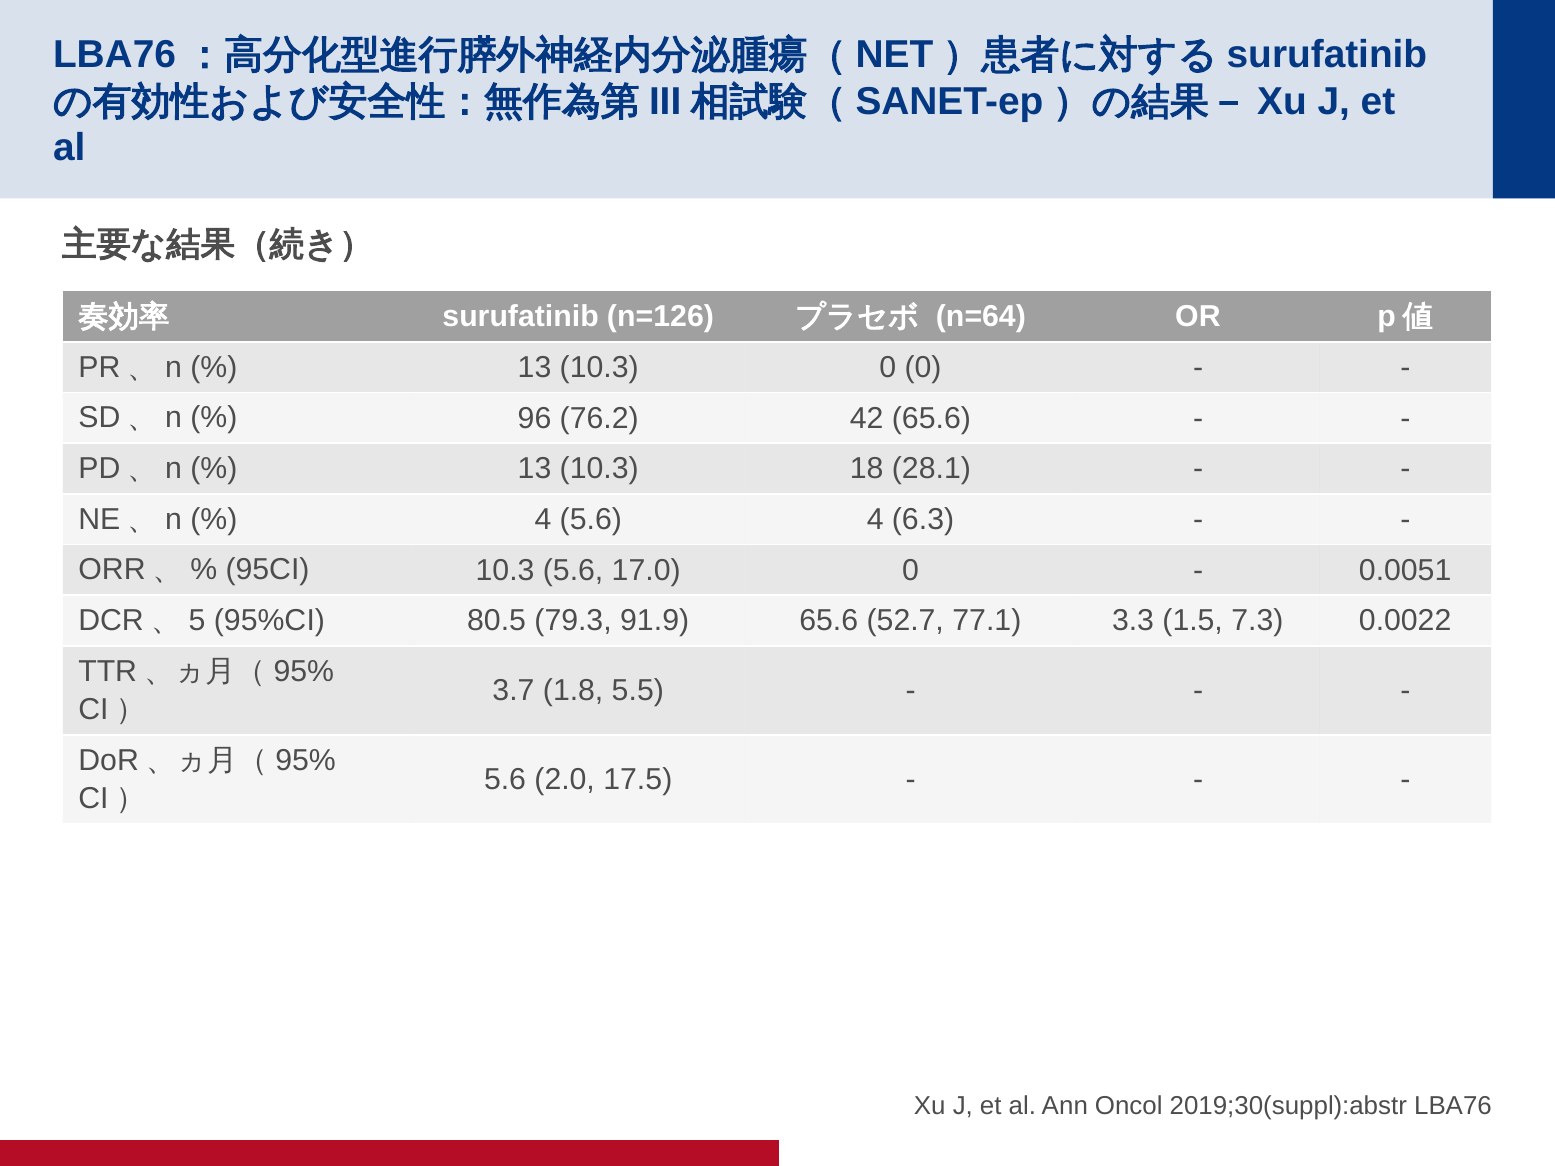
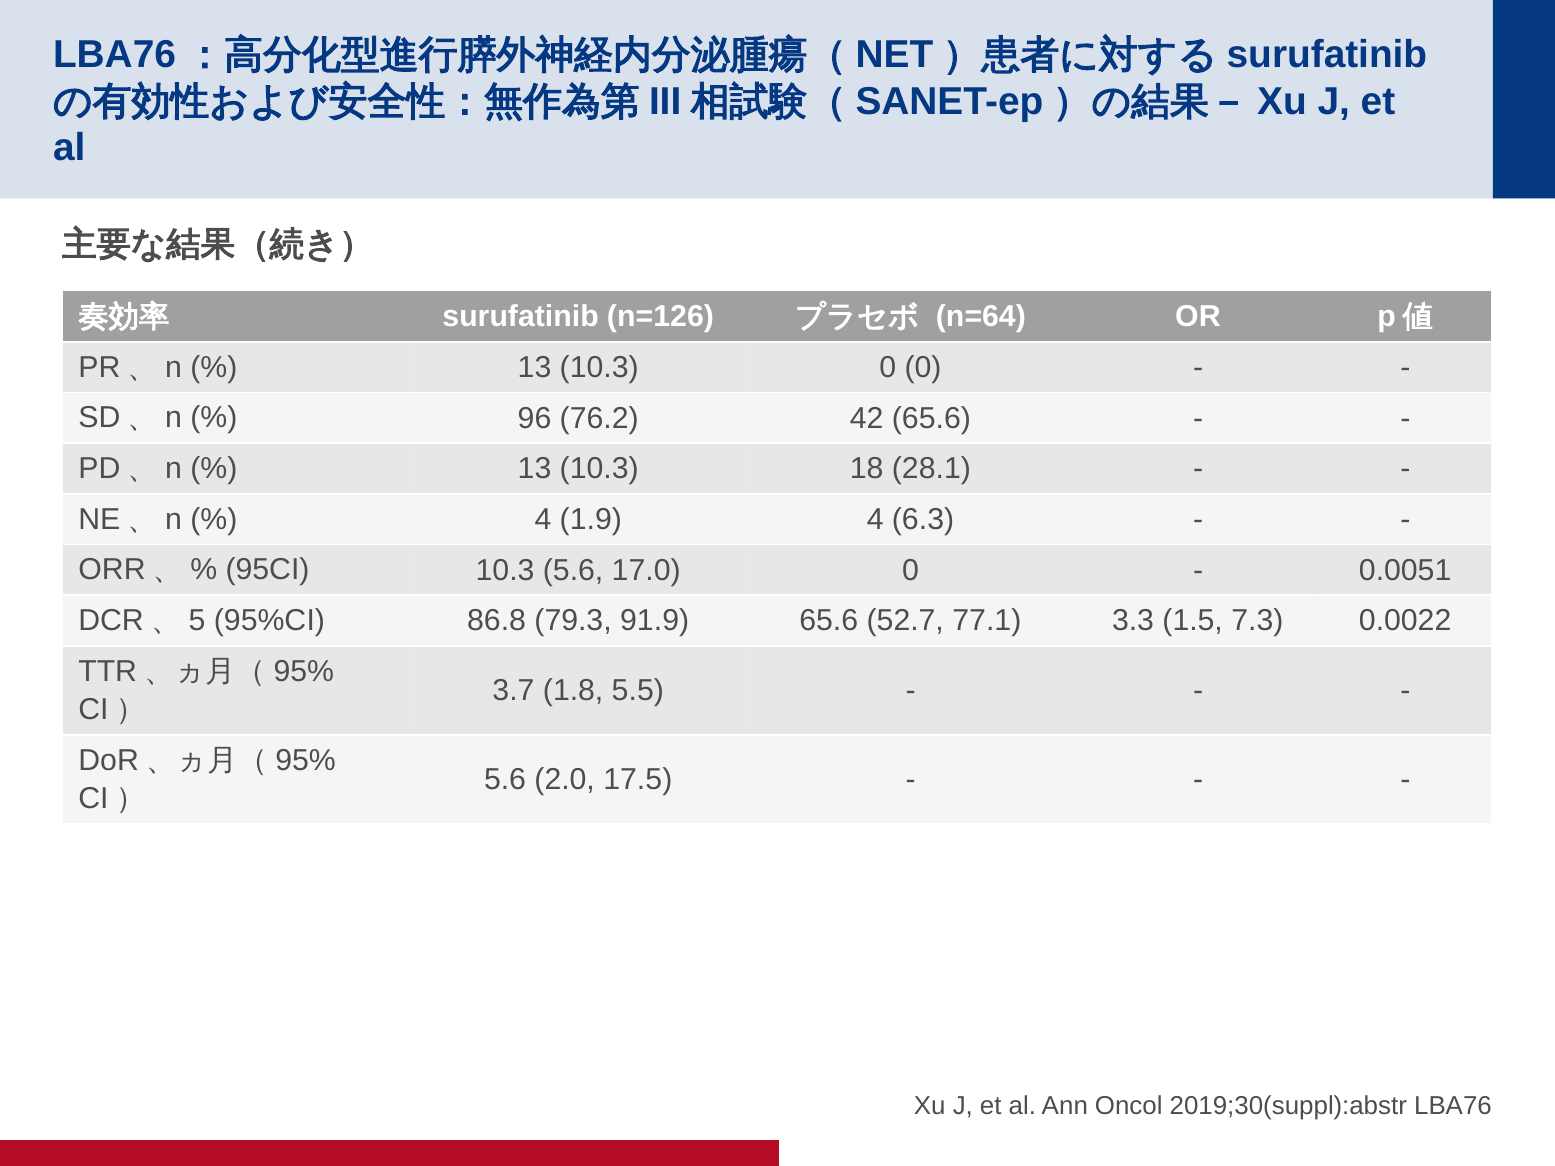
4 5.6: 5.6 -> 1.9
80.5: 80.5 -> 86.8
